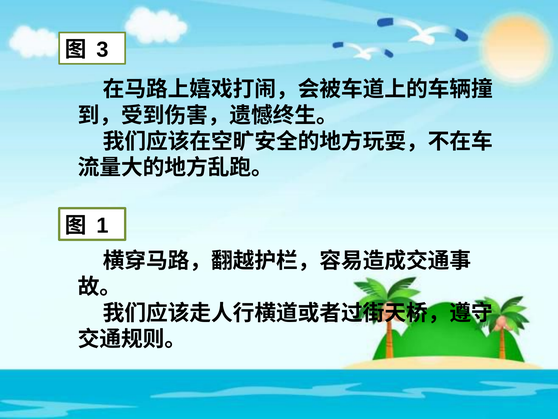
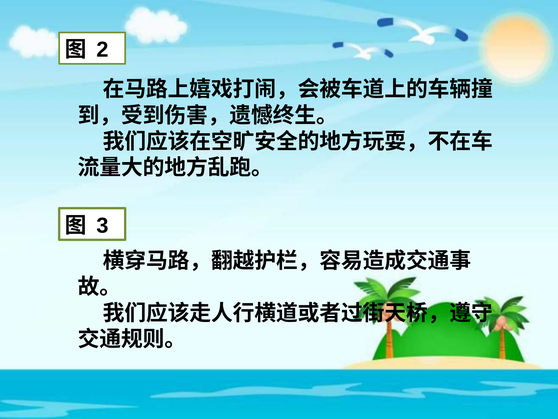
3: 3 -> 2
1: 1 -> 3
